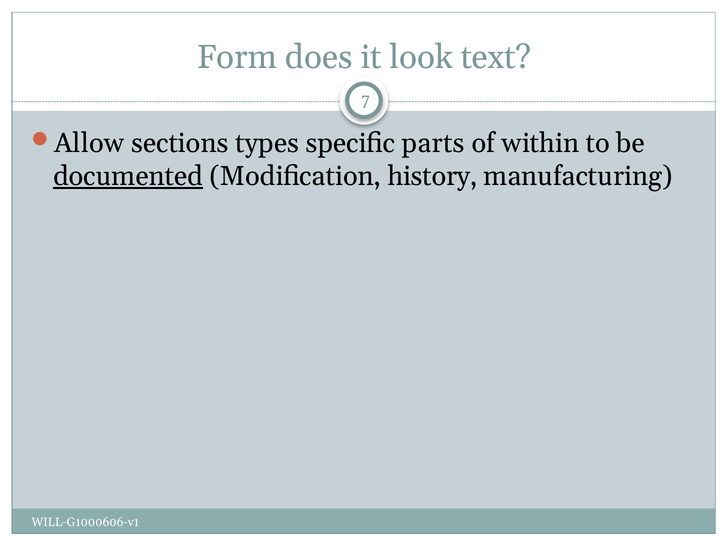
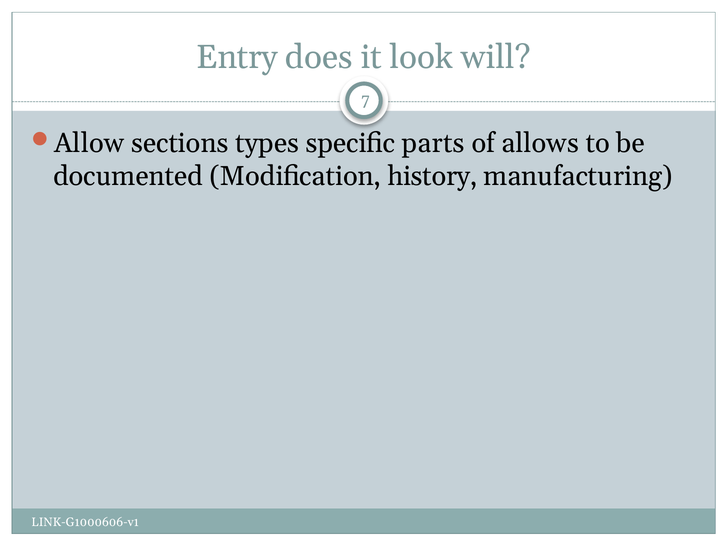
Form: Form -> Entry
text: text -> will
within: within -> allows
documented underline: present -> none
WILL-G1000606-v1: WILL-G1000606-v1 -> LINK-G1000606-v1
